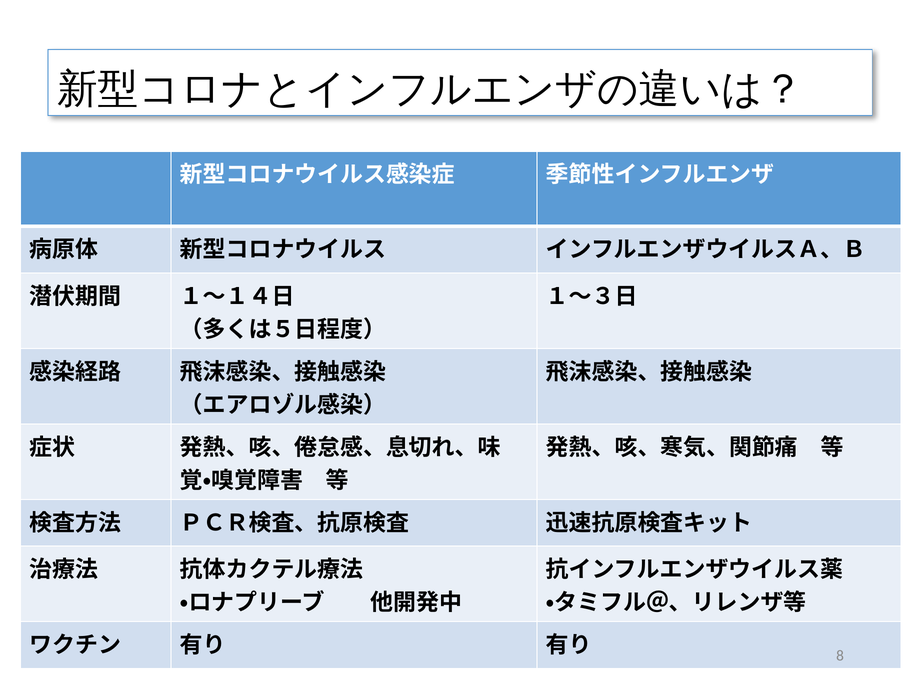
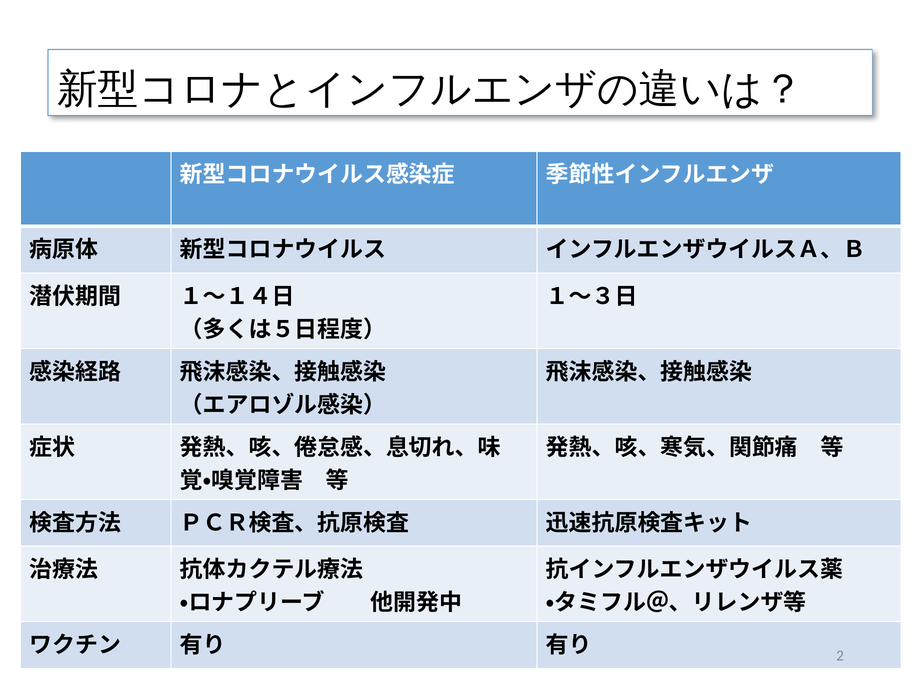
8: 8 -> 2
